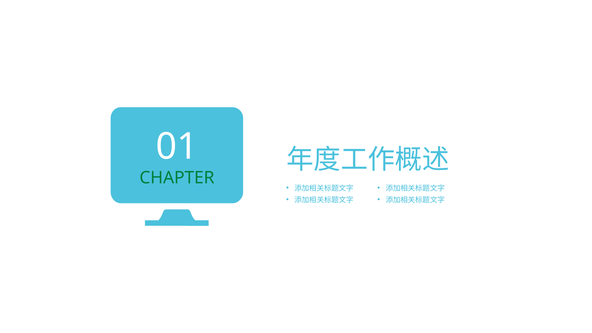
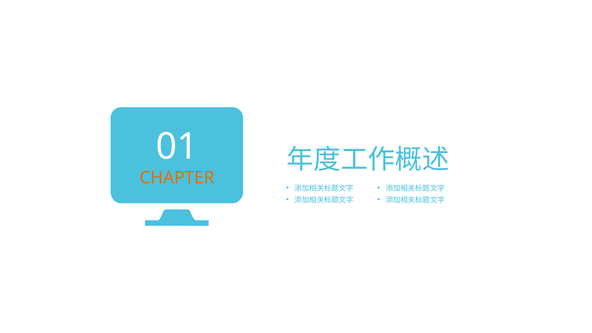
CHAPTER colour: green -> orange
